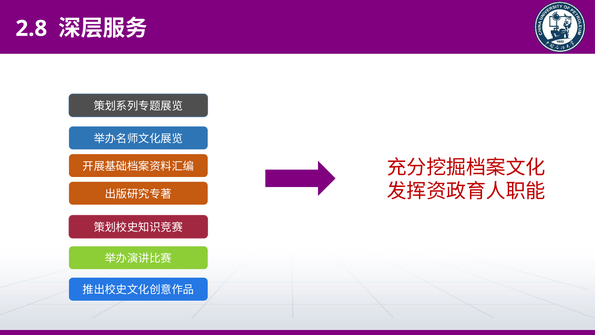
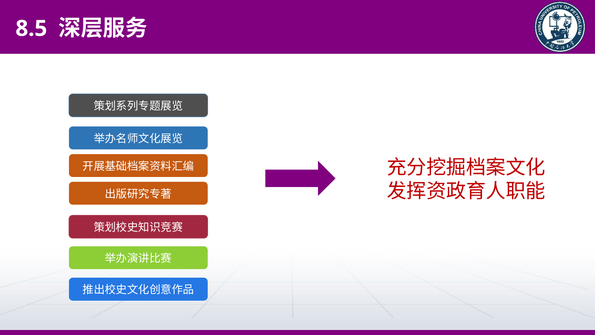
2.8: 2.8 -> 8.5
